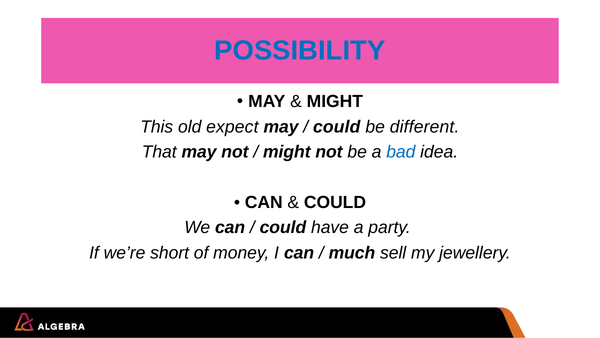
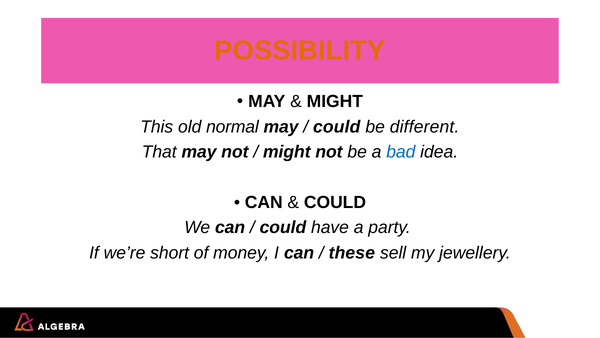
POSSIBILITY colour: blue -> orange
expect: expect -> normal
much: much -> these
